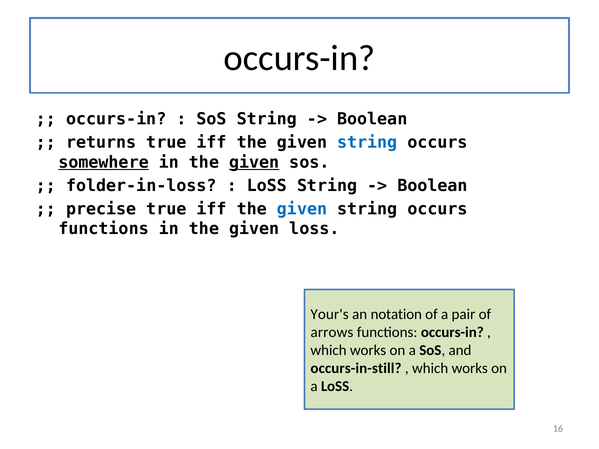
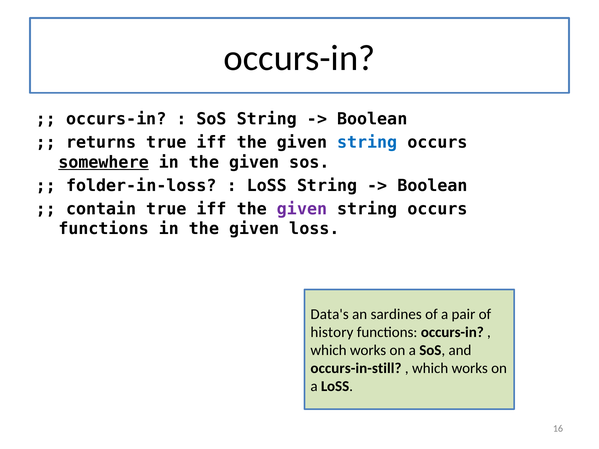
given at (254, 162) underline: present -> none
precise: precise -> contain
given at (302, 209) colour: blue -> purple
Your's: Your's -> Data's
notation: notation -> sardines
arrows: arrows -> history
